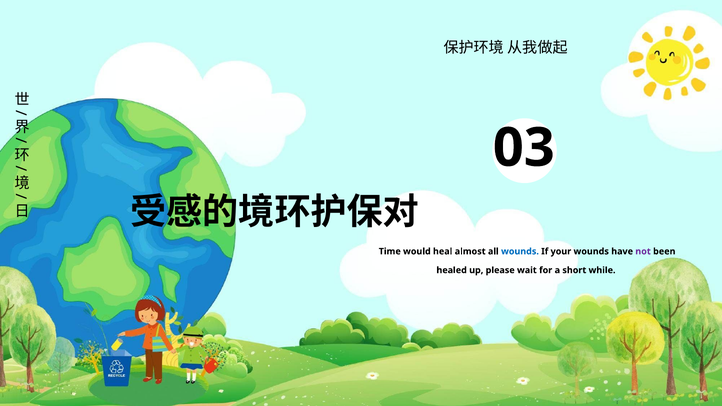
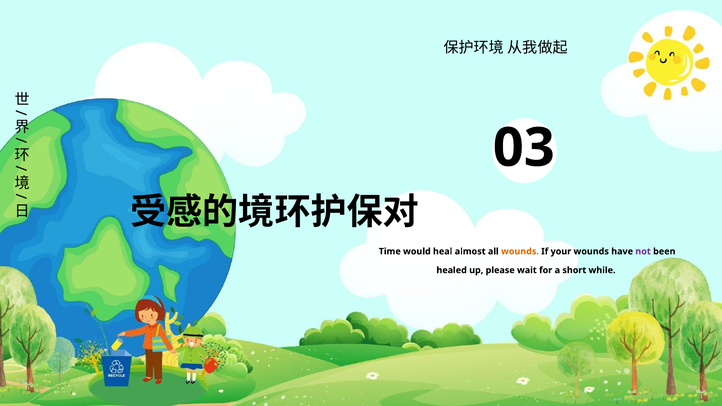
wounds at (520, 251) colour: blue -> orange
